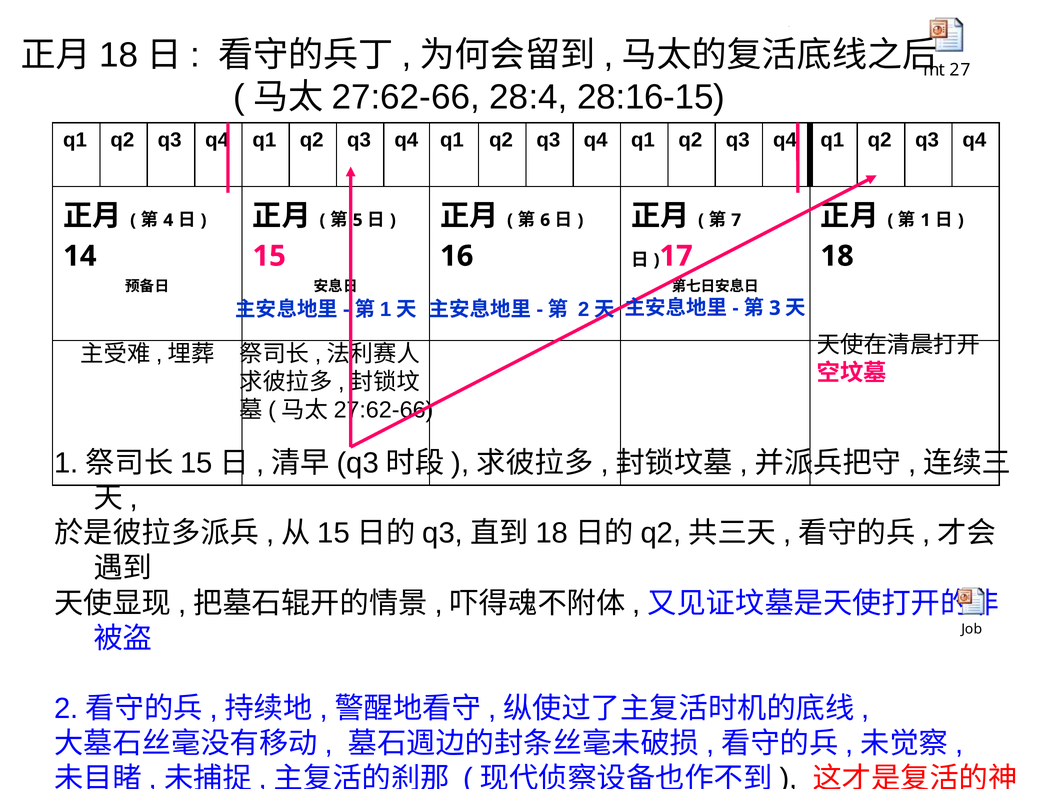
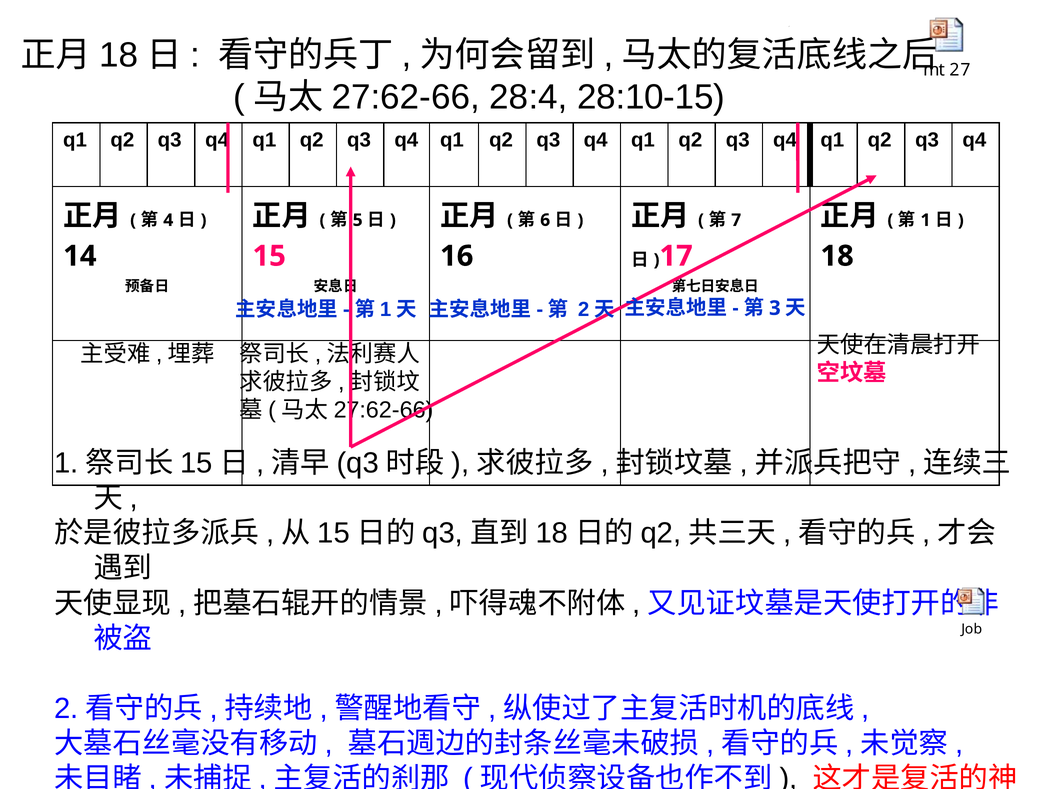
28:16-15: 28:16-15 -> 28:10-15
